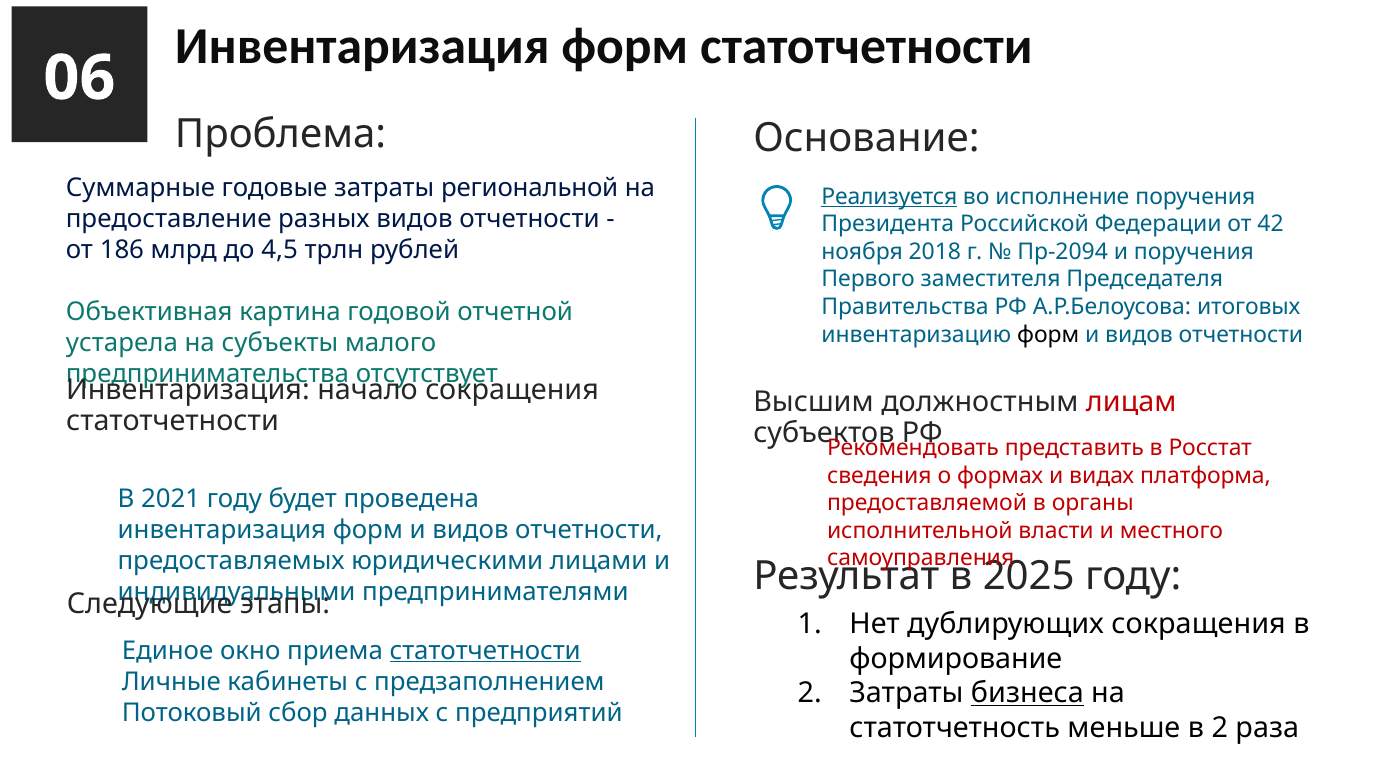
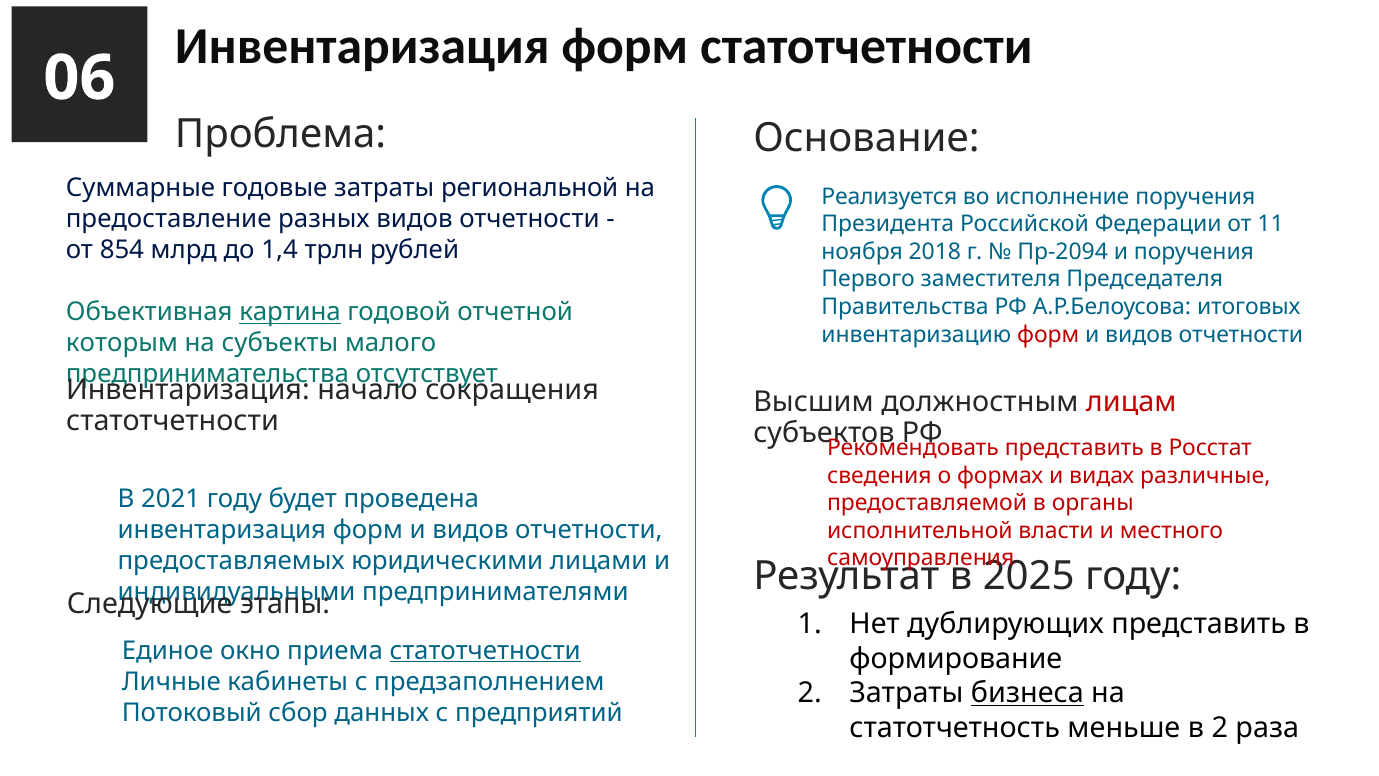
Реализуется underline: present -> none
42: 42 -> 11
186: 186 -> 854
4,5: 4,5 -> 1,4
картина underline: none -> present
форм at (1048, 334) colour: black -> red
устарела: устарела -> которым
платформа: платформа -> различные
дублирующих сокращения: сокращения -> представить
